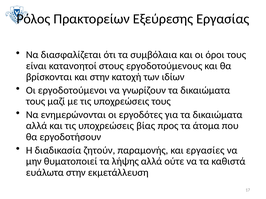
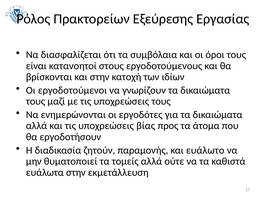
εργασίες: εργασίες -> ευάλωτο
λήψης: λήψης -> τομείς
